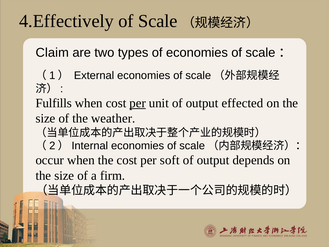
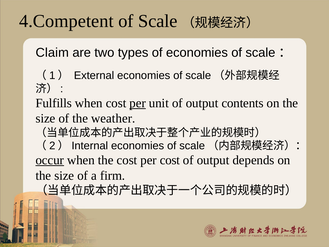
4.Effectively: 4.Effectively -> 4.Competent
effected: effected -> contents
occur underline: none -> present
per soft: soft -> cost
